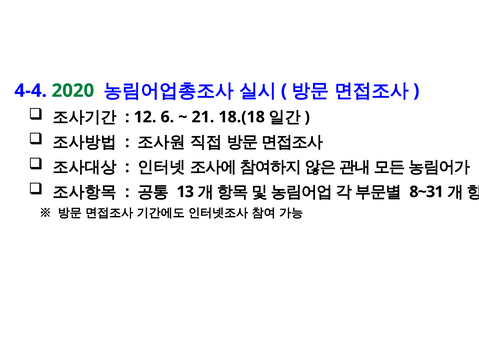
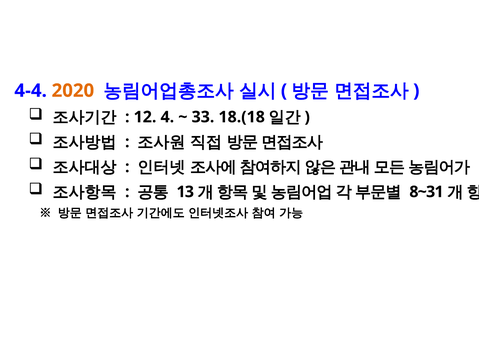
2020 colour: green -> orange
6: 6 -> 4
21: 21 -> 33
